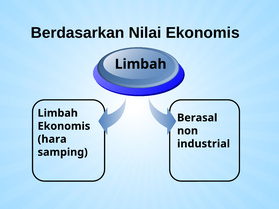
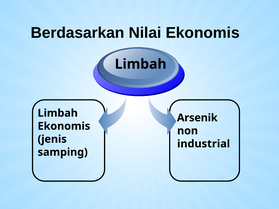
Berasal: Berasal -> Arsenik
hara: hara -> jenis
